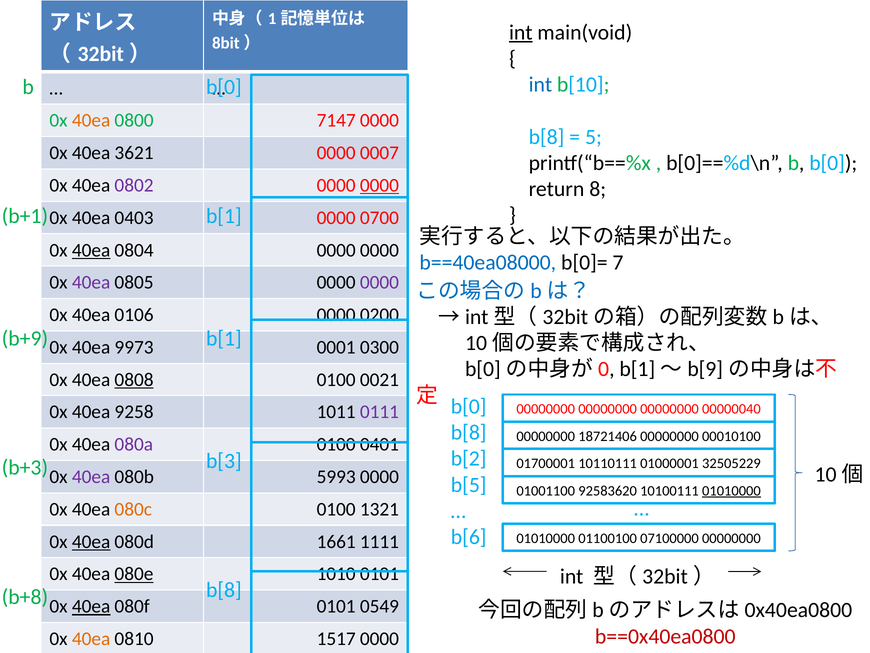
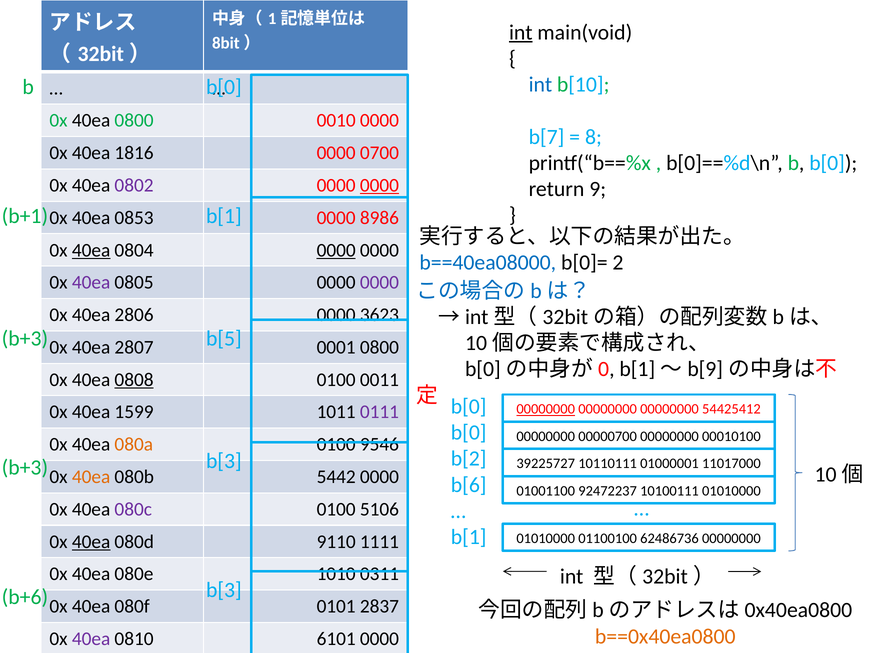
40ea at (91, 120) colour: orange -> black
7147: 7147 -> 0010
b[8 at (547, 137): b[8 -> b[7
5: 5 -> 8
3621: 3621 -> 1816
0007: 0007 -> 0700
8: 8 -> 9
0403: 0403 -> 0853
0700: 0700 -> 8986
0000 at (336, 250) underline: none -> present
7: 7 -> 2
0106: 0106 -> 2806
0200: 0200 -> 3623
b+9 at (25, 338): b+9 -> b+3
b[1 at (224, 338): b[1 -> b[5
9973: 9973 -> 2807
0001 0300: 0300 -> 0800
0021: 0021 -> 0011
00000000 at (546, 409) underline: none -> present
00000040: 00000040 -> 54425412
9258: 9258 -> 1599
b[8 at (469, 432): b[8 -> b[0
18721406: 18721406 -> 00000700
080a colour: purple -> orange
0401: 0401 -> 9546
01700001: 01700001 -> 39225727
32505229: 32505229 -> 11017000
40ea at (91, 477) colour: purple -> orange
5993: 5993 -> 5442
b[5: b[5 -> b[6
92583620: 92583620 -> 92472237
01010000 at (731, 490) underline: present -> none
080c colour: orange -> purple
1321: 1321 -> 5106
b[6 at (469, 537): b[6 -> b[1
07100000: 07100000 -> 62486736
1661: 1661 -> 9110
080e underline: present -> none
1010 0101: 0101 -> 0311
b[8 at (224, 590): b[8 -> b[3
b+8: b+8 -> b+6
40ea at (91, 606) underline: present -> none
0549: 0549 -> 2837
b==0x40ea0800 colour: red -> orange
40ea at (91, 638) colour: orange -> purple
1517: 1517 -> 6101
